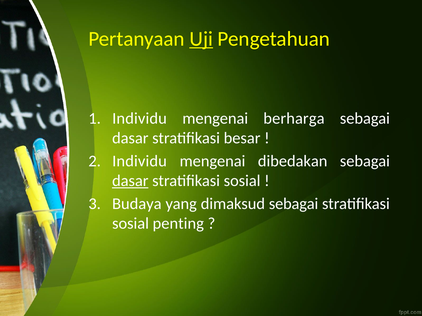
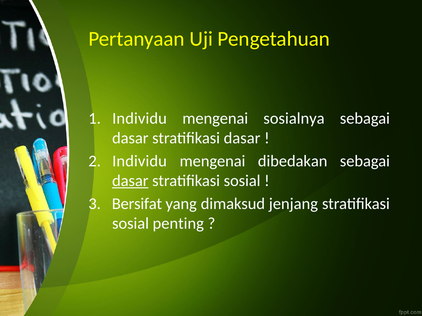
Uji underline: present -> none
berharga: berharga -> sosialnya
stratifikasi besar: besar -> dasar
Budaya: Budaya -> Bersifat
dimaksud sebagai: sebagai -> jenjang
